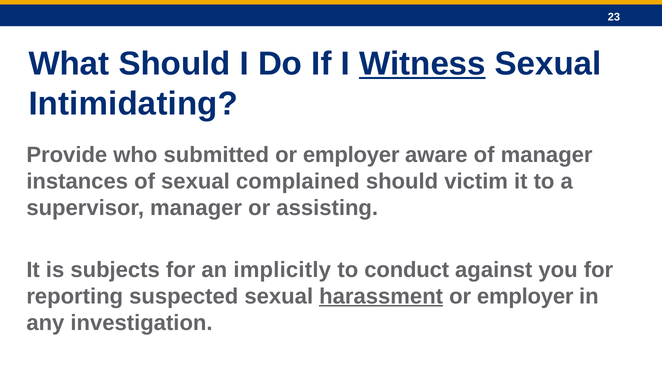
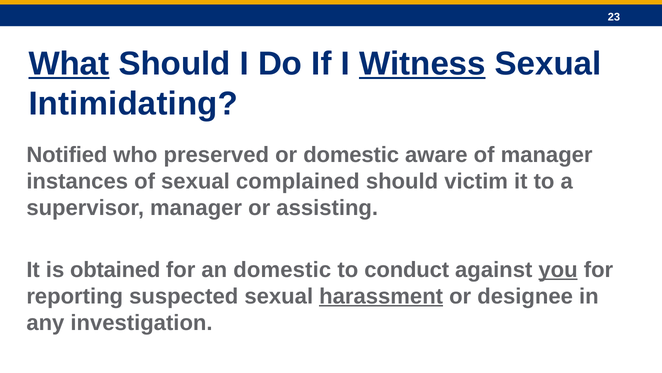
What underline: none -> present
Provide: Provide -> Notified
submitted: submitted -> preserved
employer at (351, 155): employer -> domestic
subjects: subjects -> obtained
an implicitly: implicitly -> domestic
you underline: none -> present
employer at (525, 296): employer -> designee
